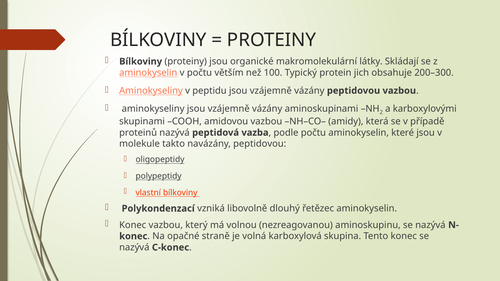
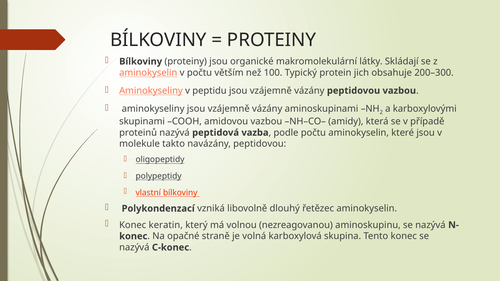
Konec vazbou: vazbou -> keratin
